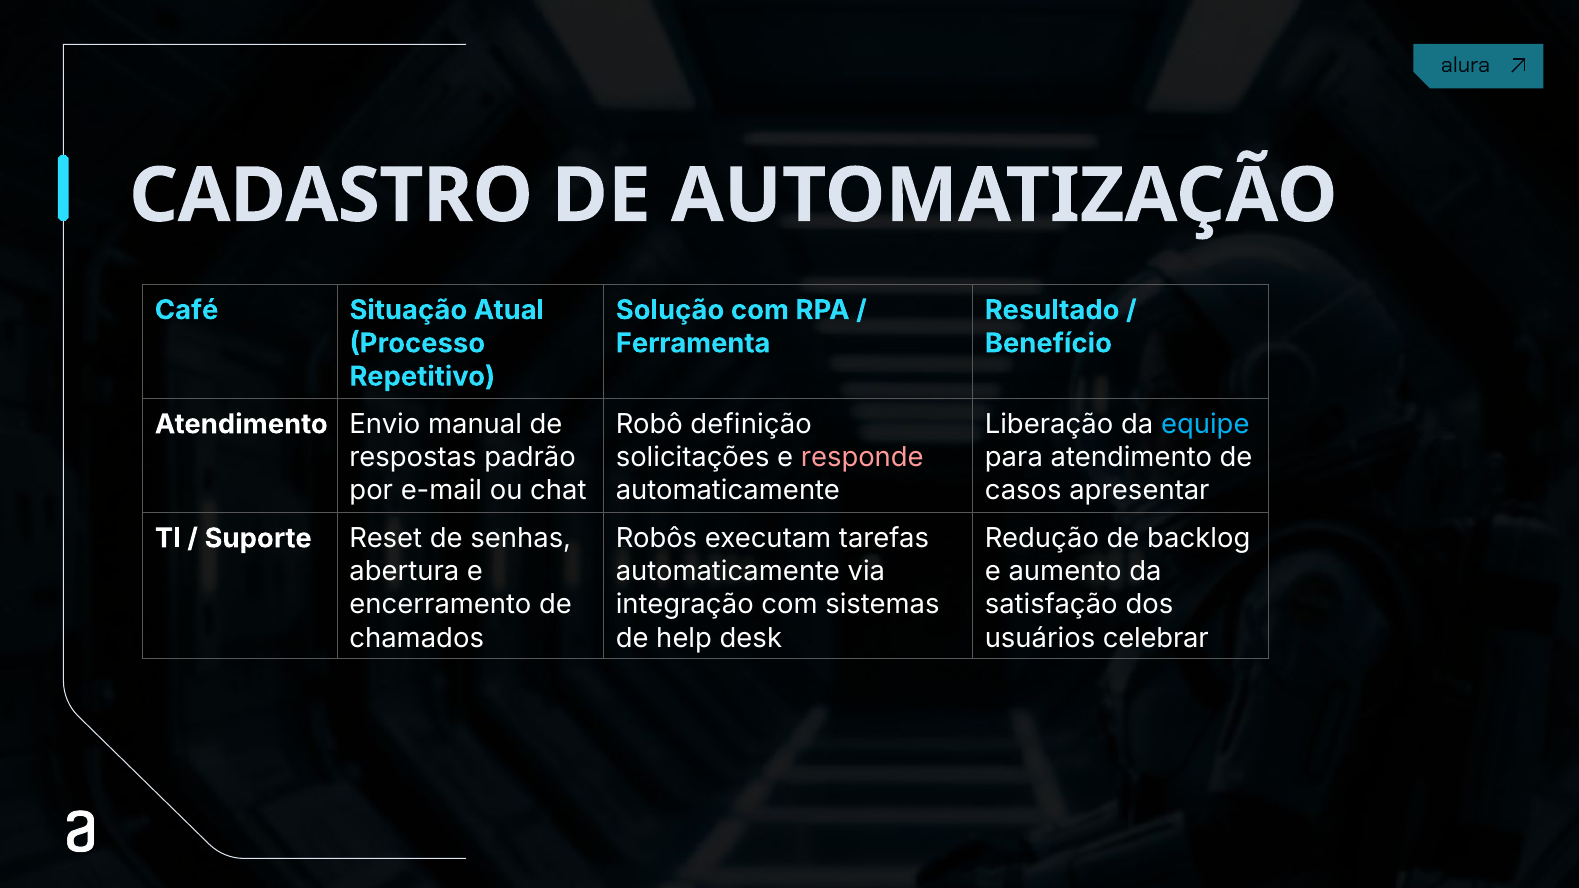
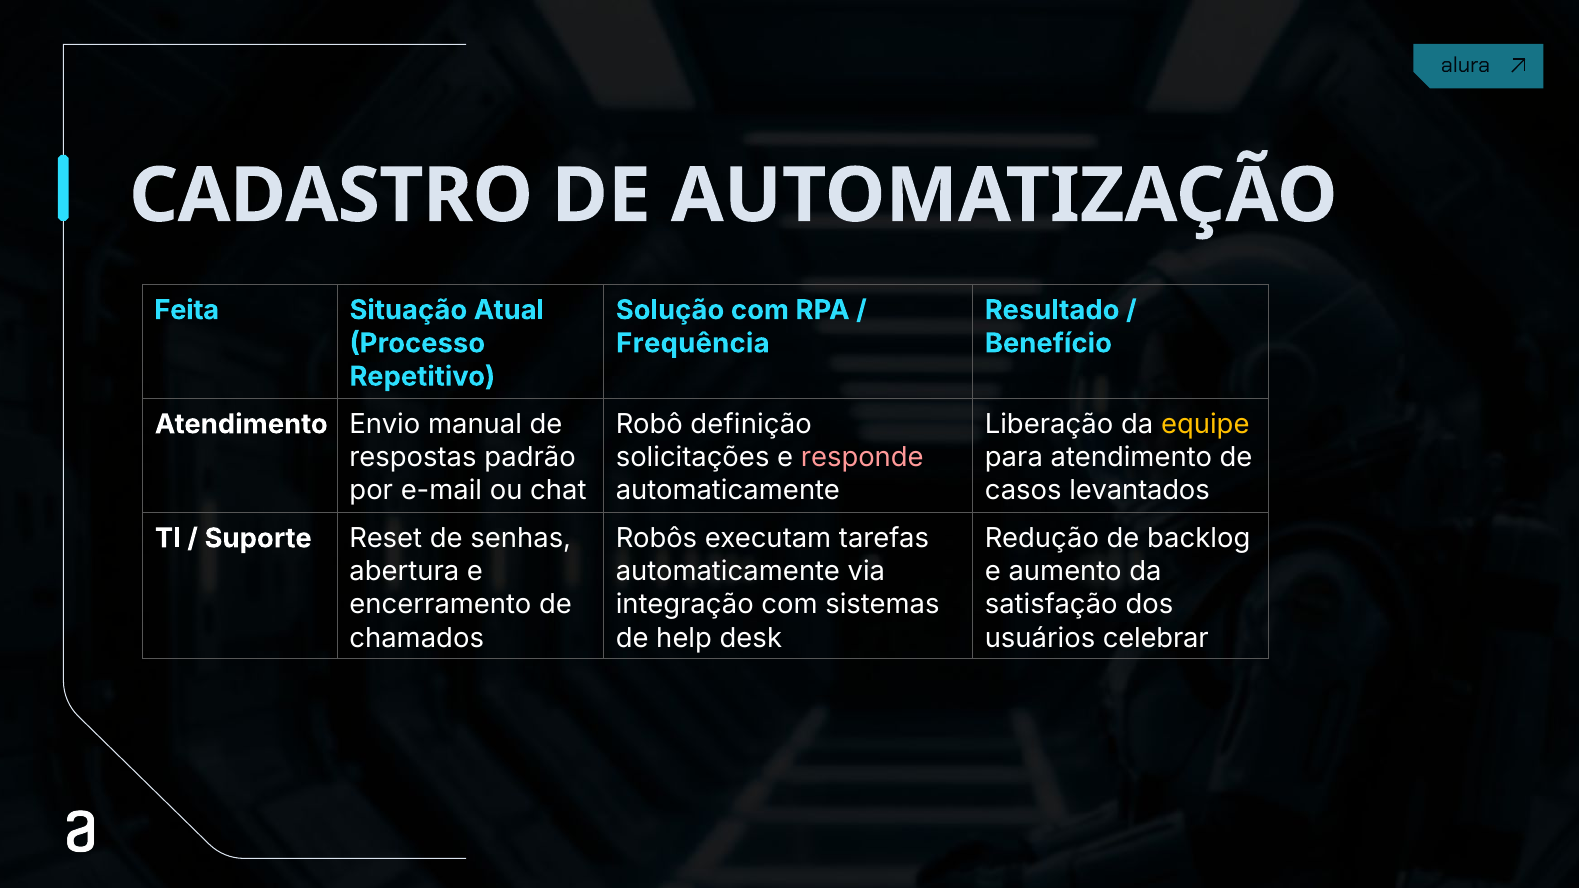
Café: Café -> Feita
Ferramenta: Ferramenta -> Frequência
equipe colour: light blue -> yellow
apresentar: apresentar -> levantados
